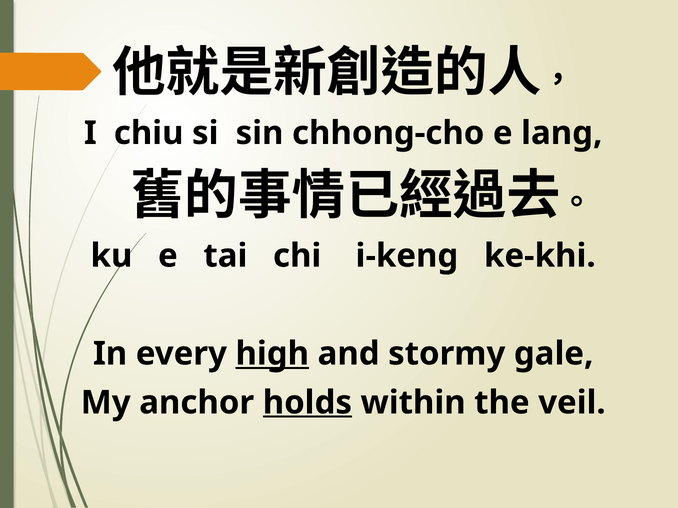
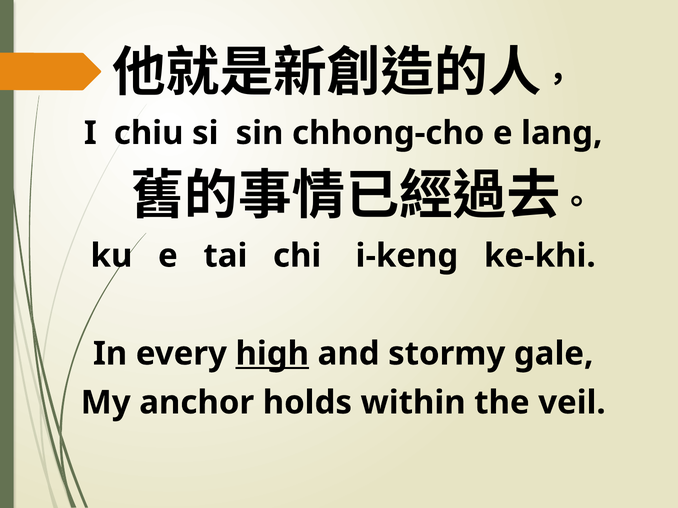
holds underline: present -> none
